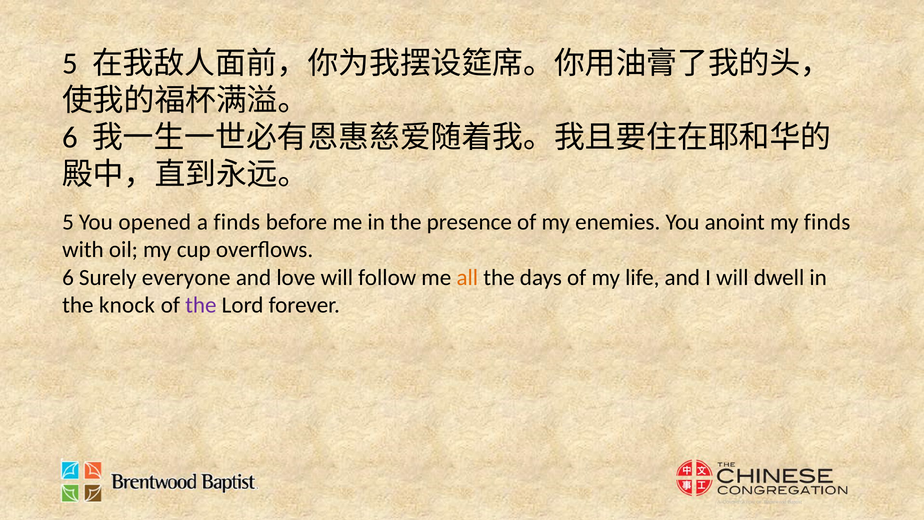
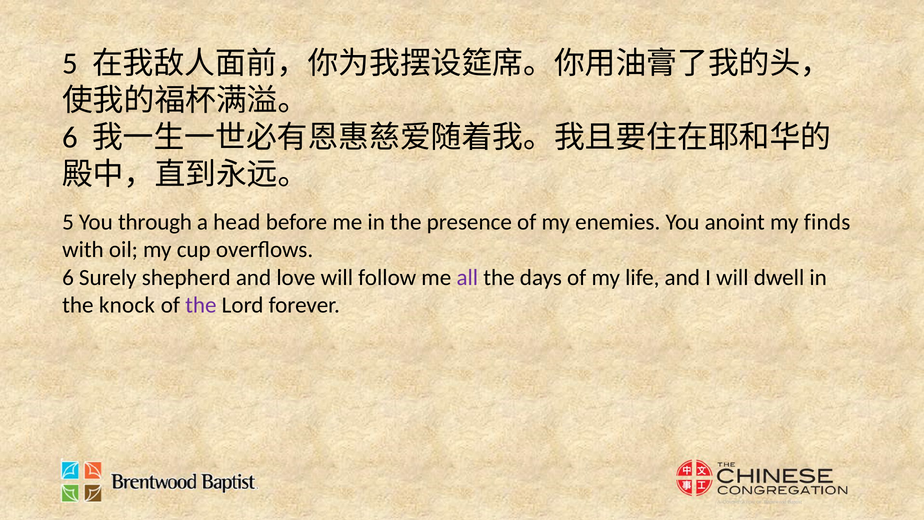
opened: opened -> through
a finds: finds -> head
everyone: everyone -> shepherd
all colour: orange -> purple
